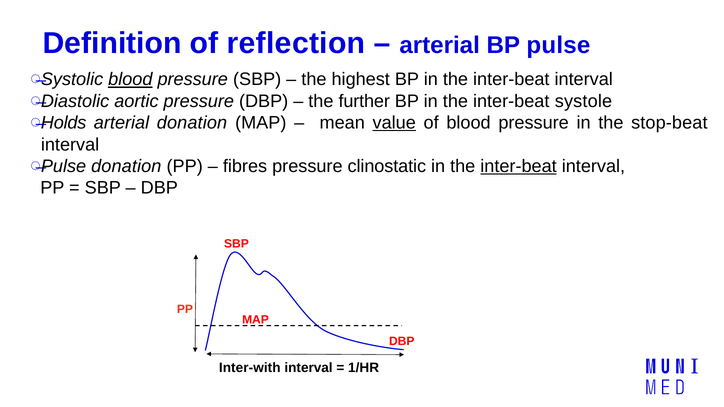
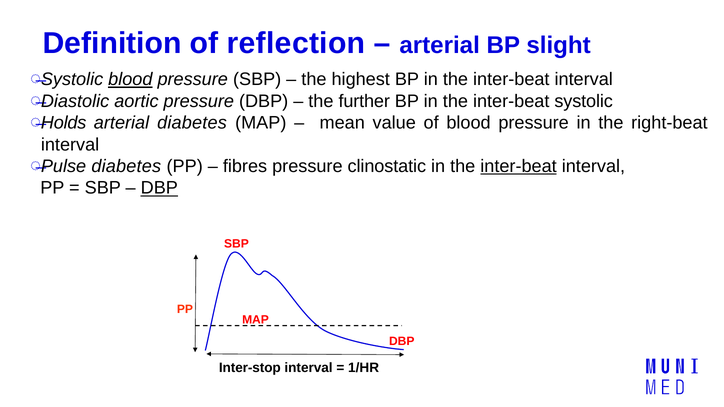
BP pulse: pulse -> slight
inter-beat systole: systole -> systolic
arterial donation: donation -> diabetes
value underline: present -> none
stop-beat: stop-beat -> right-beat
Pulse donation: donation -> diabetes
DBP at (159, 188) underline: none -> present
Inter-with: Inter-with -> Inter-stop
